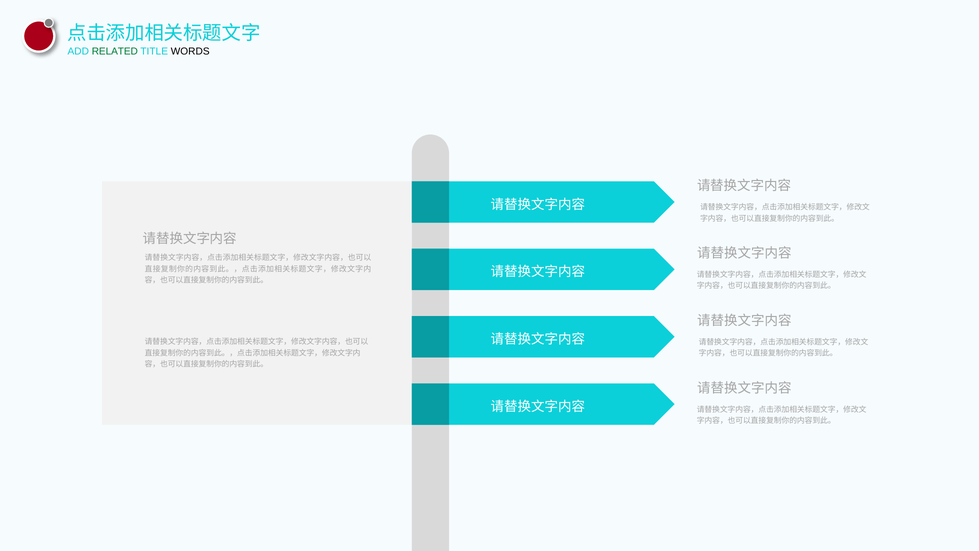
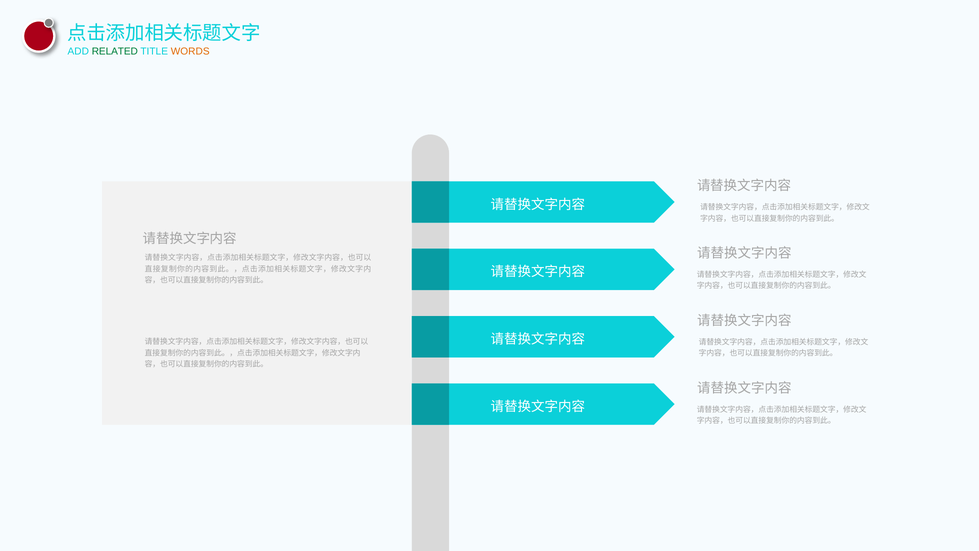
WORDS colour: black -> orange
